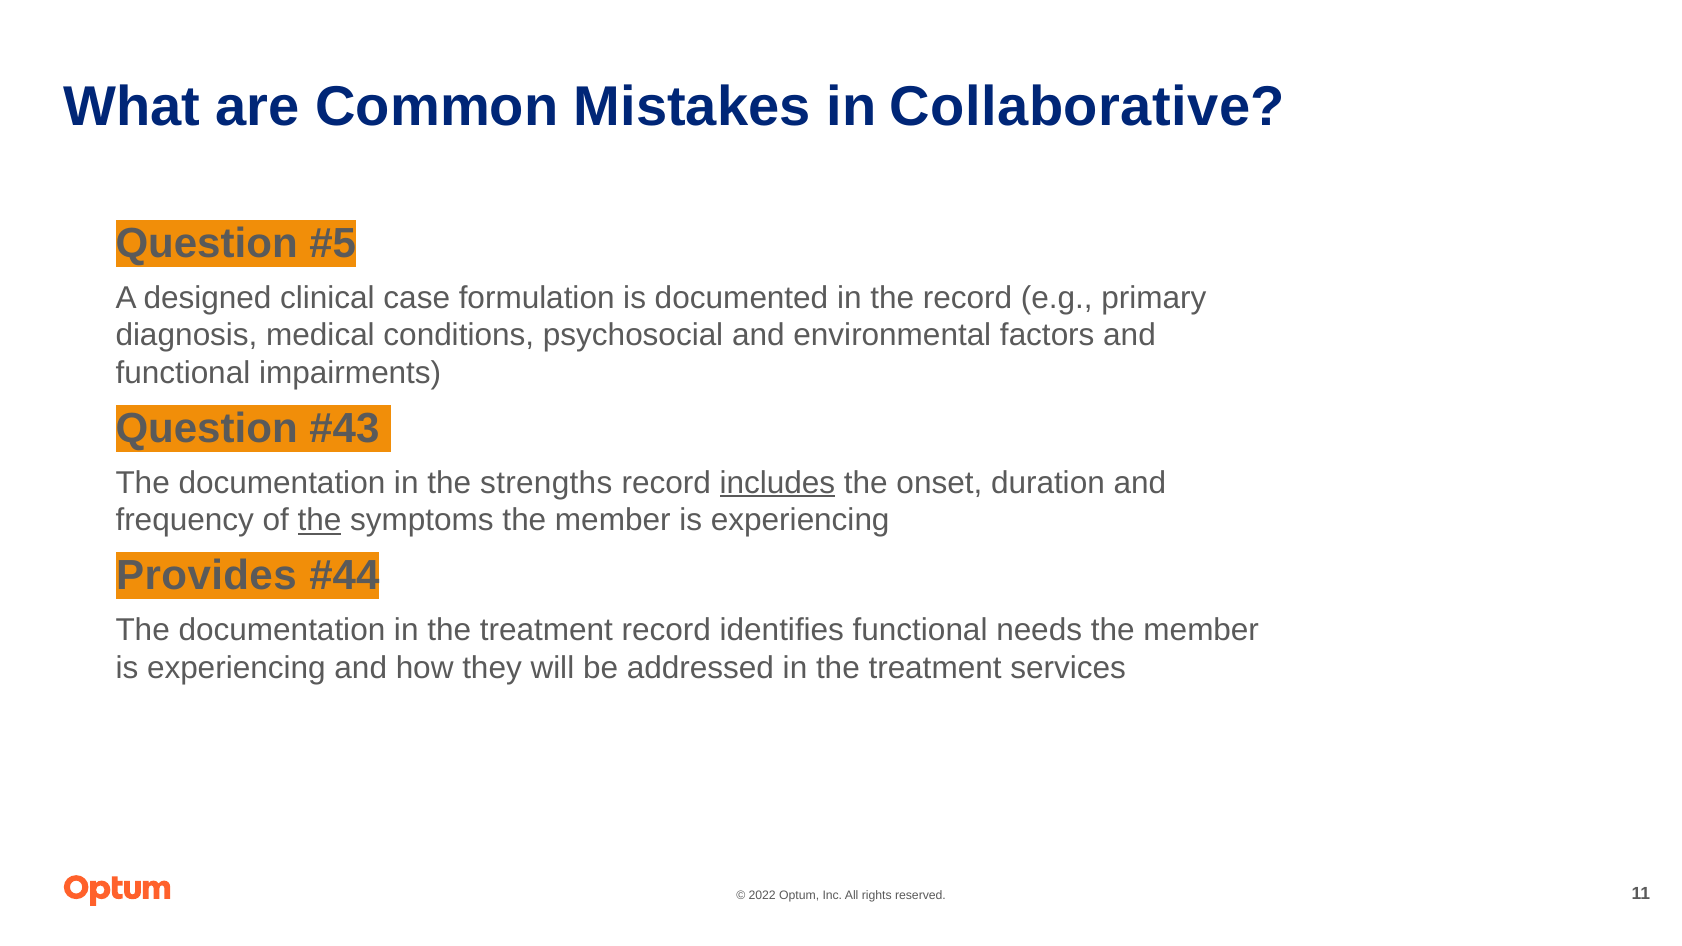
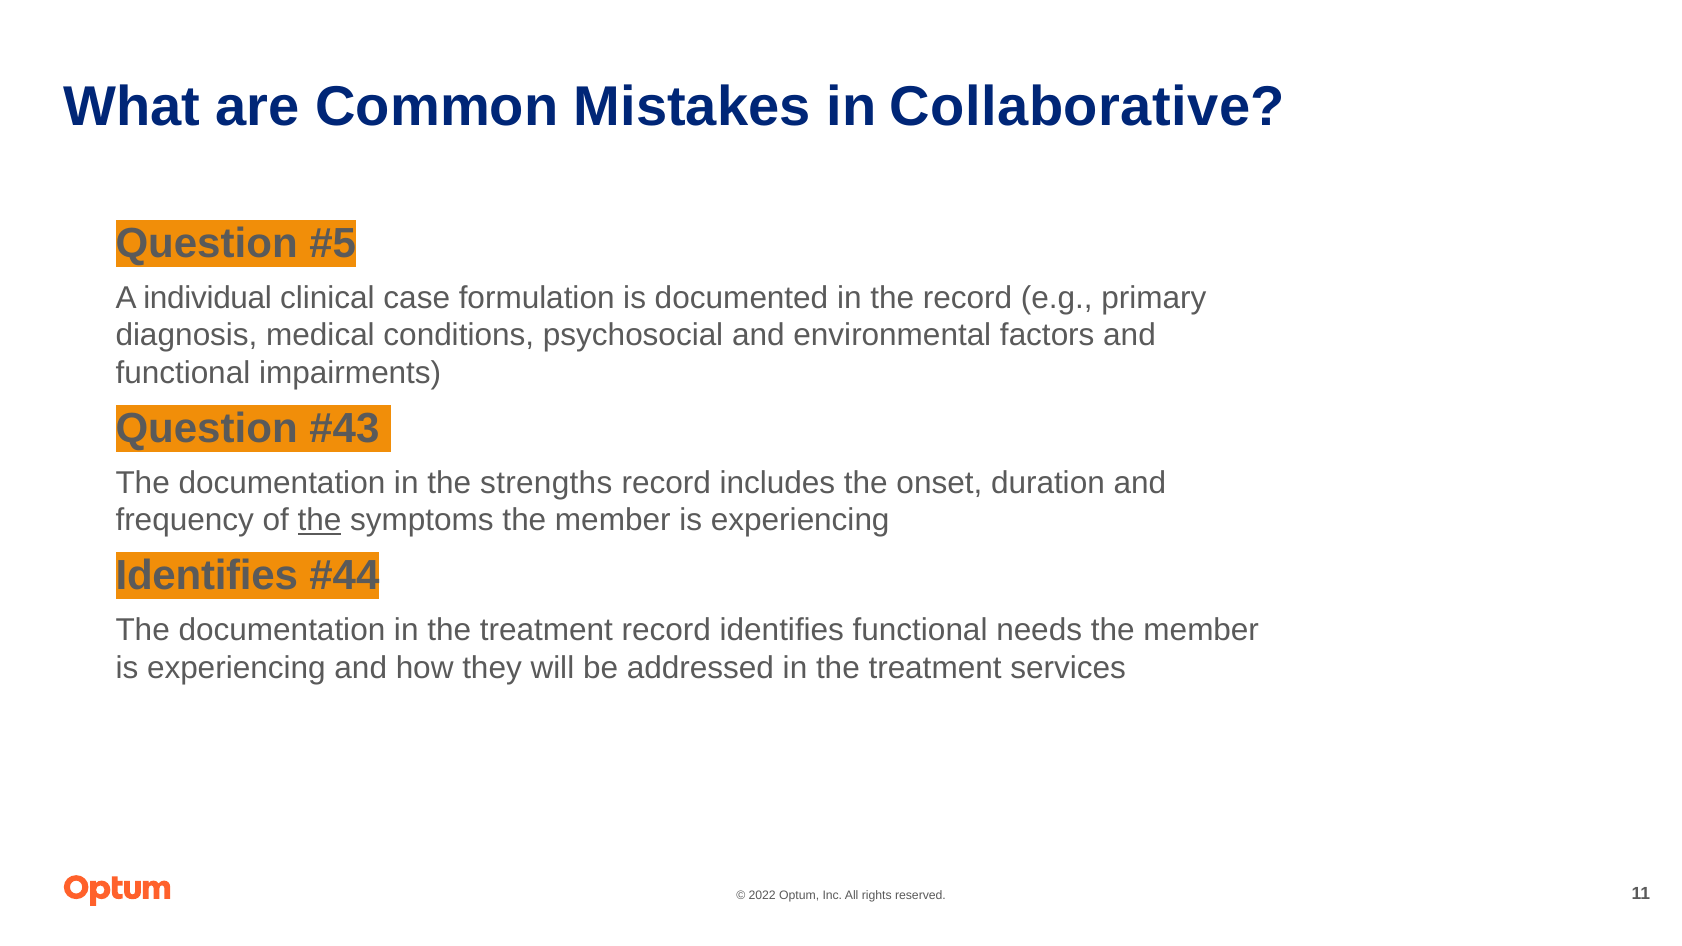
designed: designed -> individual
includes underline: present -> none
Provides at (206, 576): Provides -> Identifies
